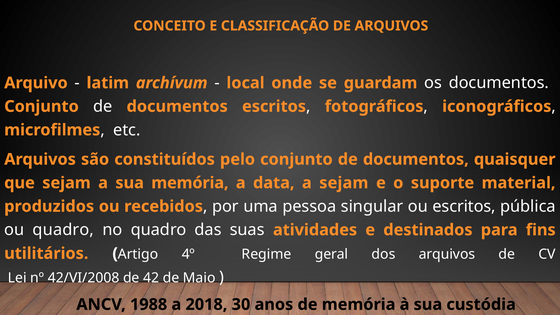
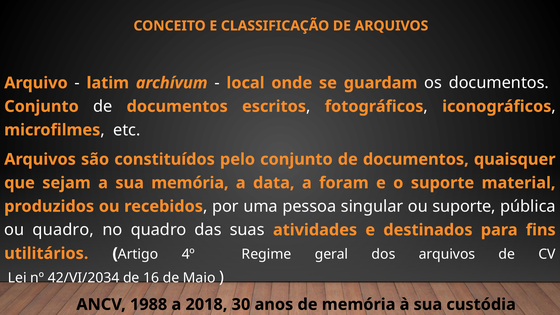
a sejam: sejam -> foram
ou escritos: escritos -> suporte
42/VI/2008: 42/VI/2008 -> 42/VI/2034
42: 42 -> 16
